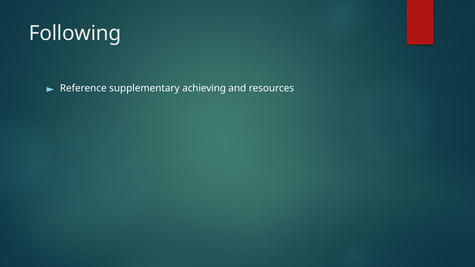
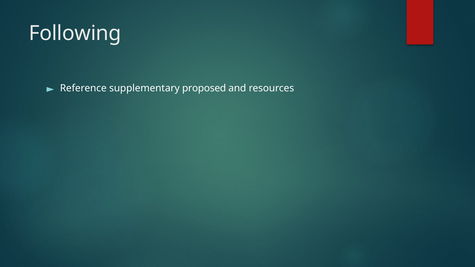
achieving: achieving -> proposed
